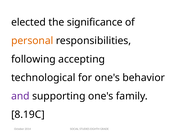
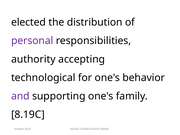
significance: significance -> distribution
personal colour: orange -> purple
following: following -> authority
